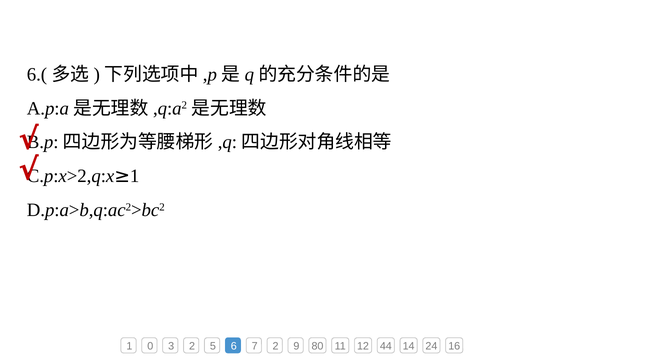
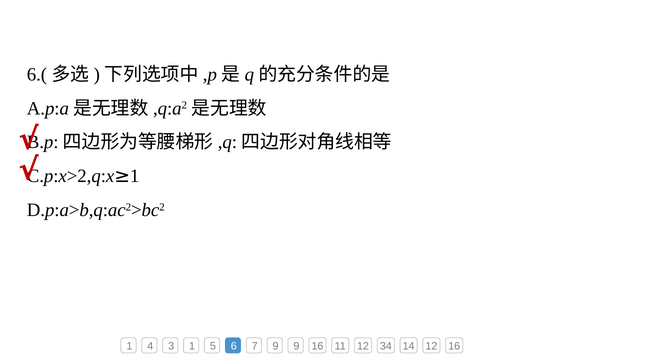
0: 0 -> 4
3 2: 2 -> 1
7 2: 2 -> 9
9 80: 80 -> 16
44: 44 -> 34
14 24: 24 -> 12
